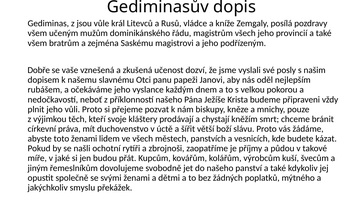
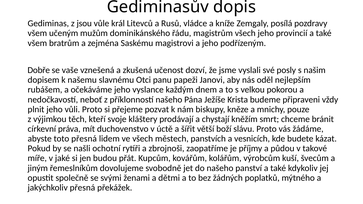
toto ženami: ženami -> přesná
jakýchkoliv smyslu: smyslu -> přesná
